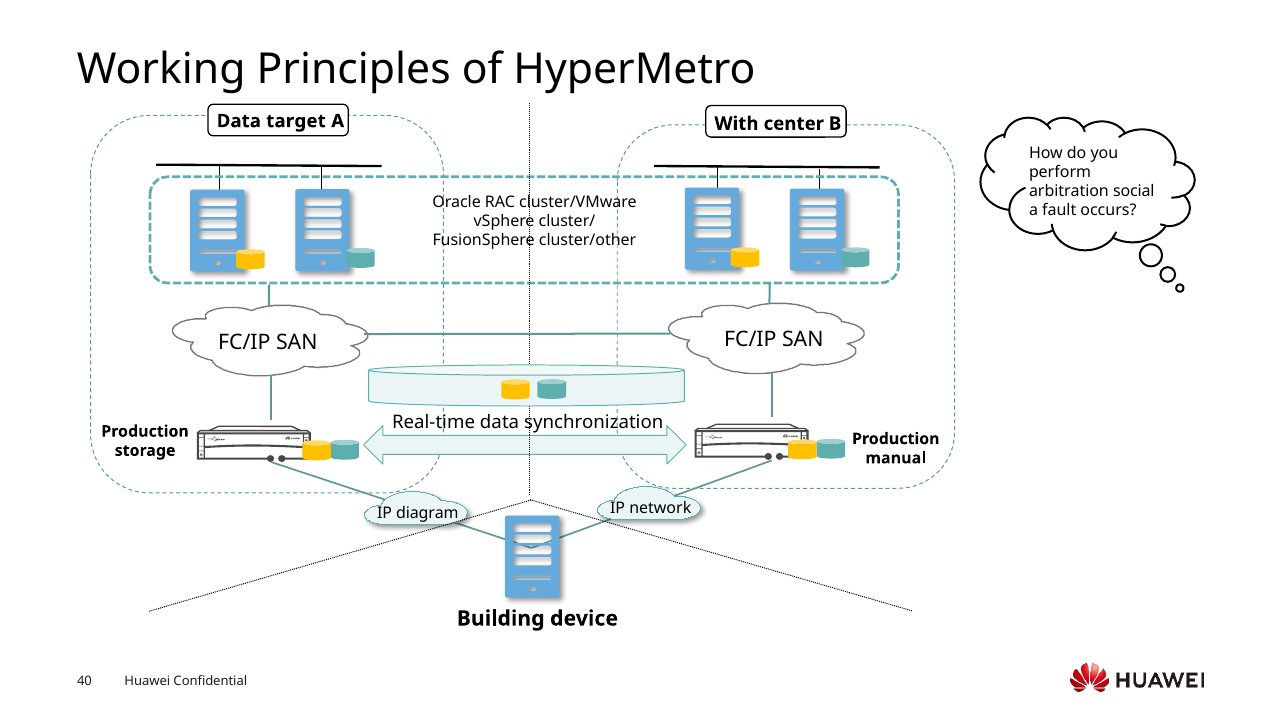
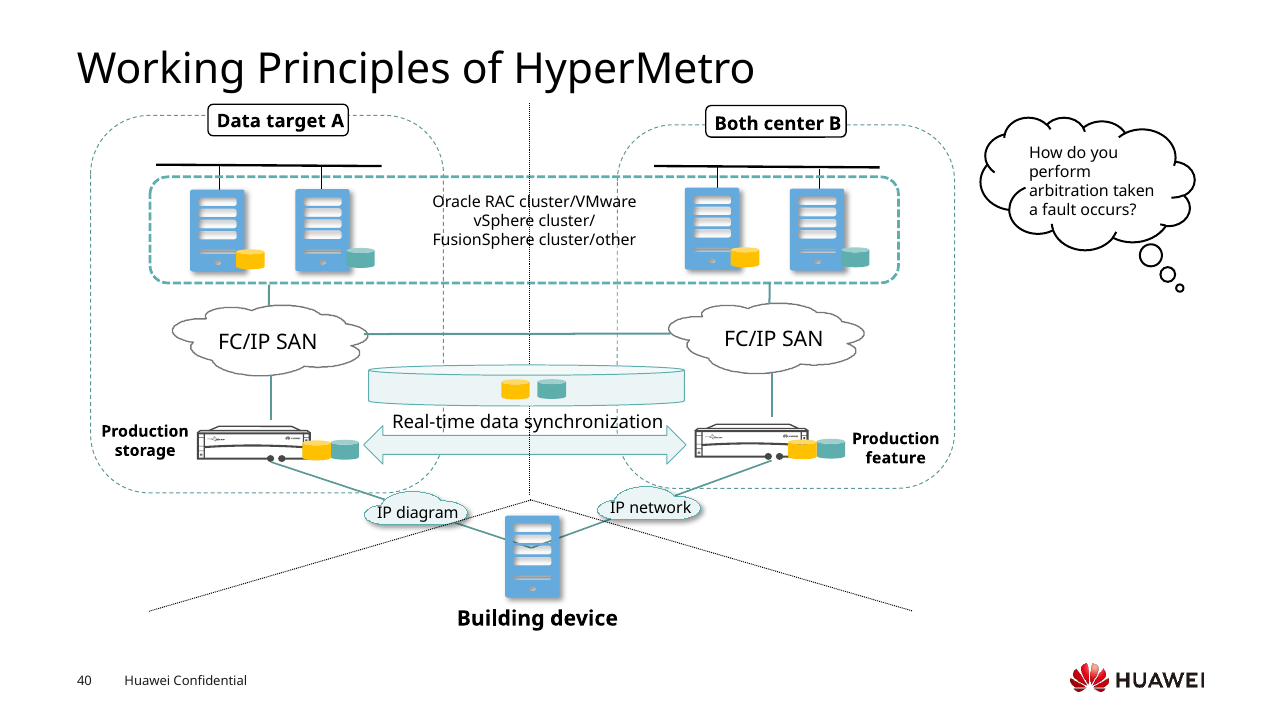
With: With -> Both
social: social -> taken
manual: manual -> feature
